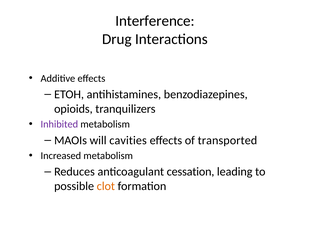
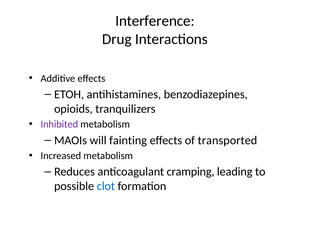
cavities: cavities -> fainting
cessation: cessation -> cramping
clot colour: orange -> blue
